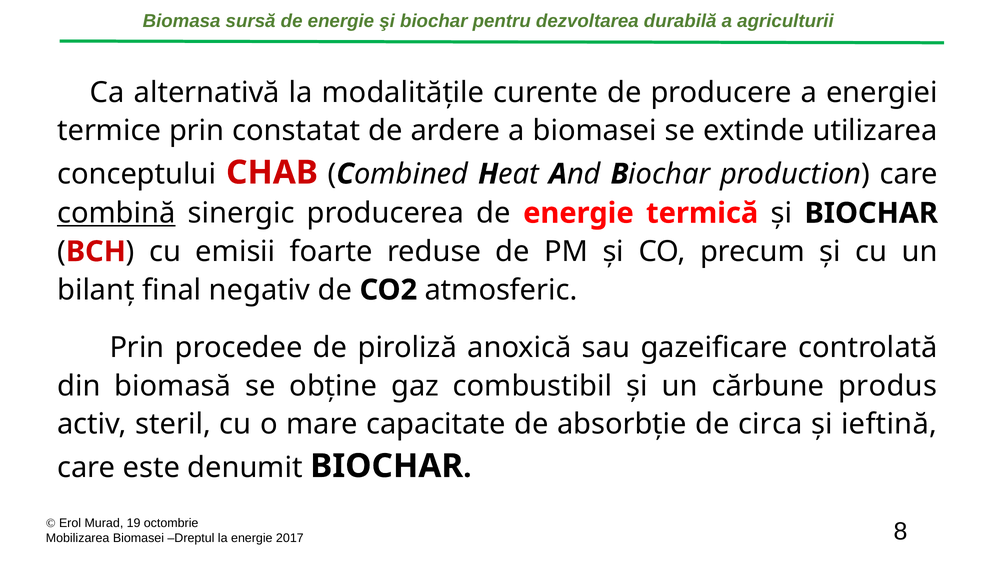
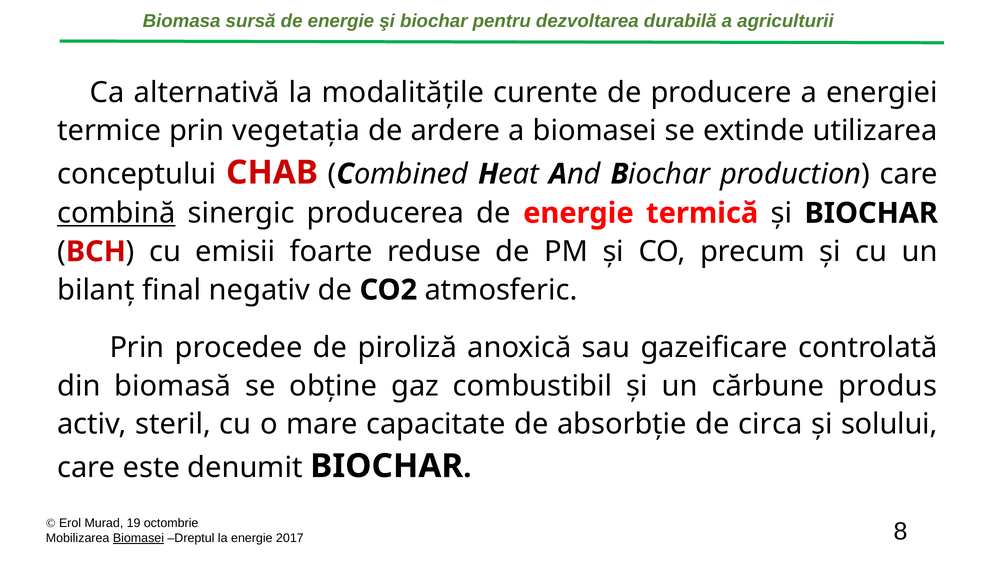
constatat: constatat -> vegetaţia
ieftină: ieftină -> solului
Biomasei at (138, 538) underline: none -> present
